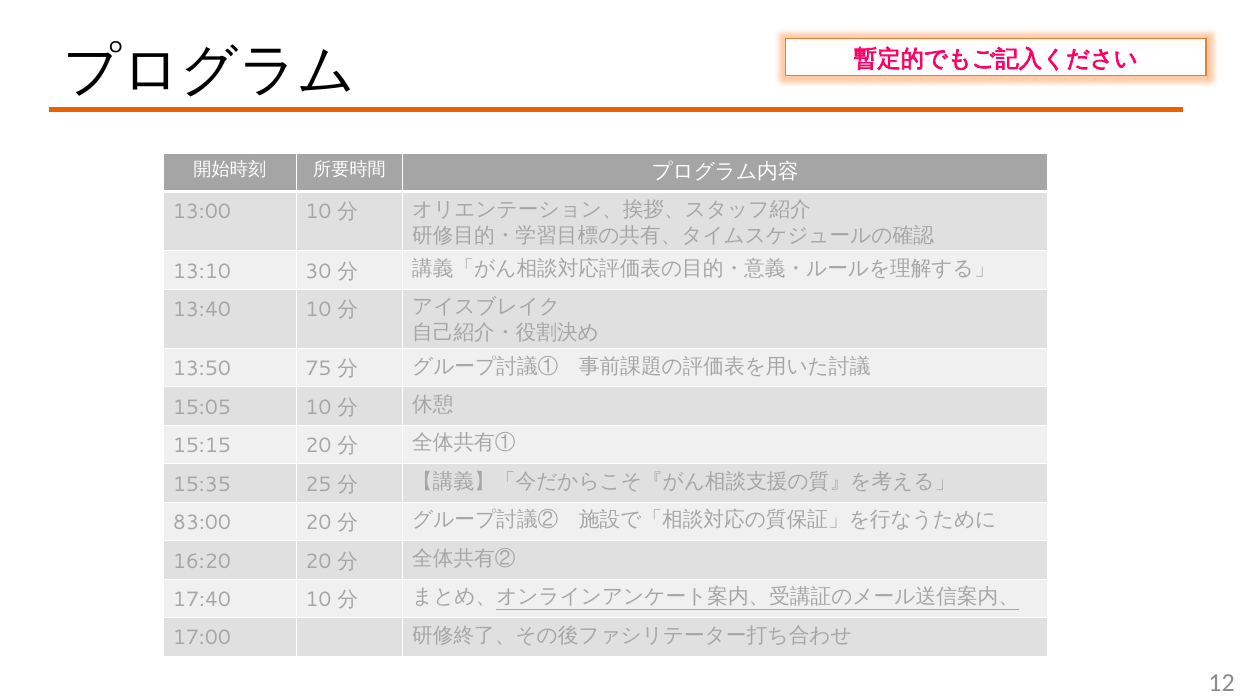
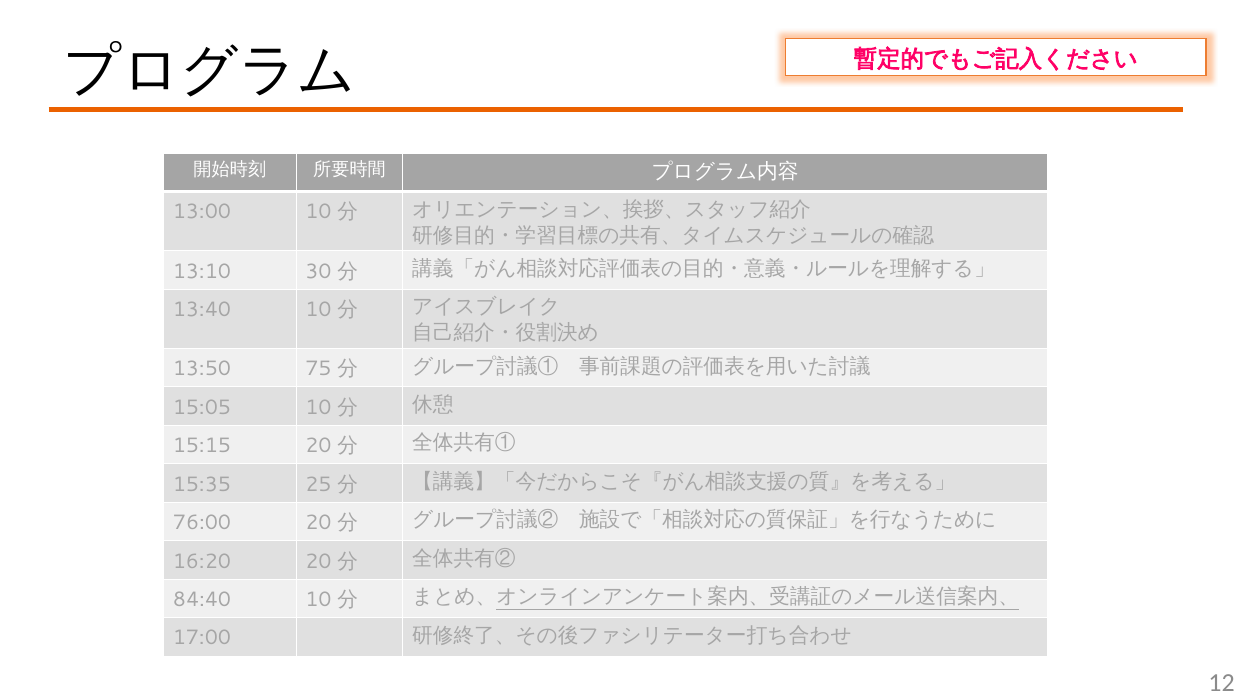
83:00: 83:00 -> 76:00
17:40: 17:40 -> 84:40
